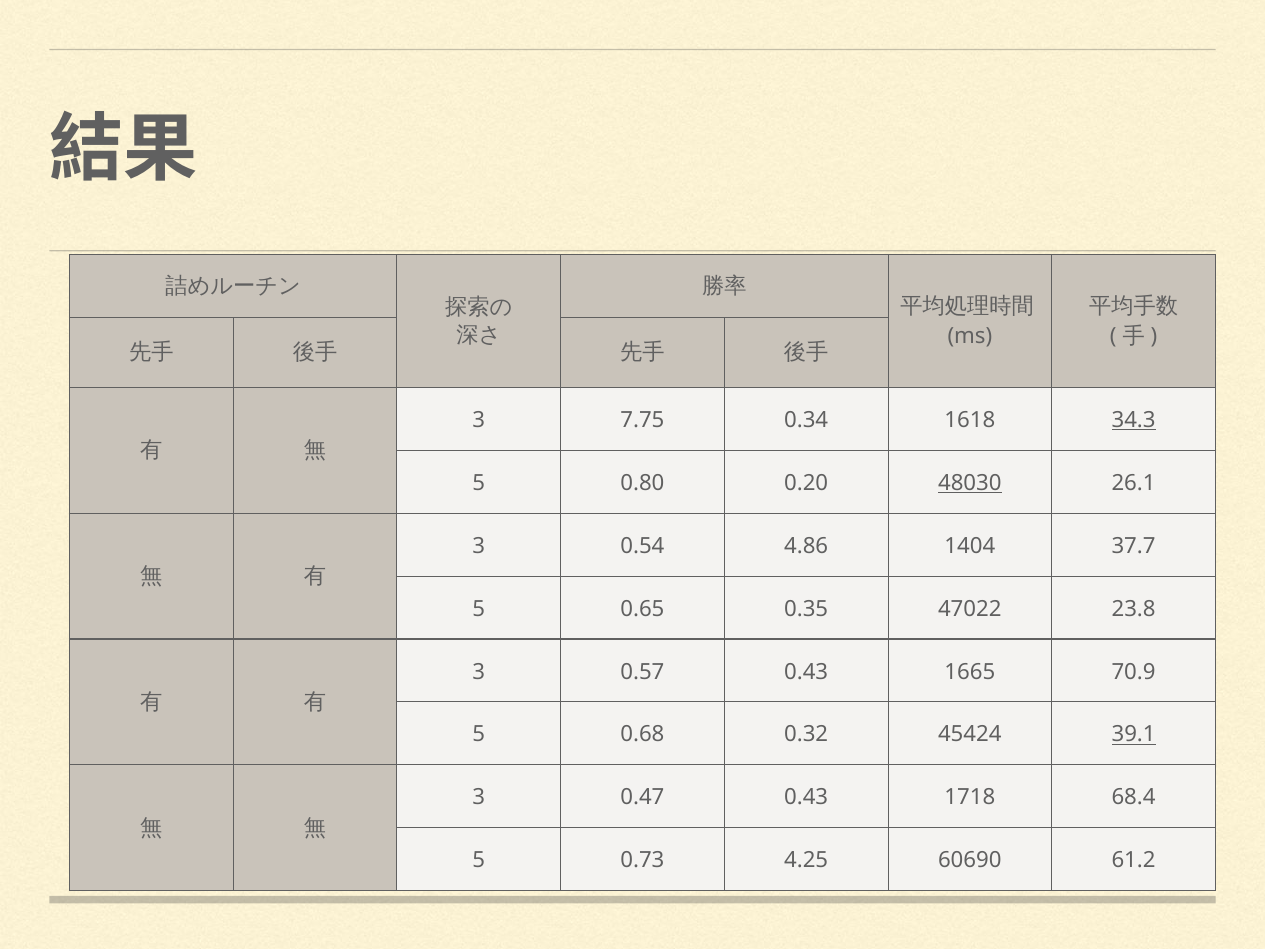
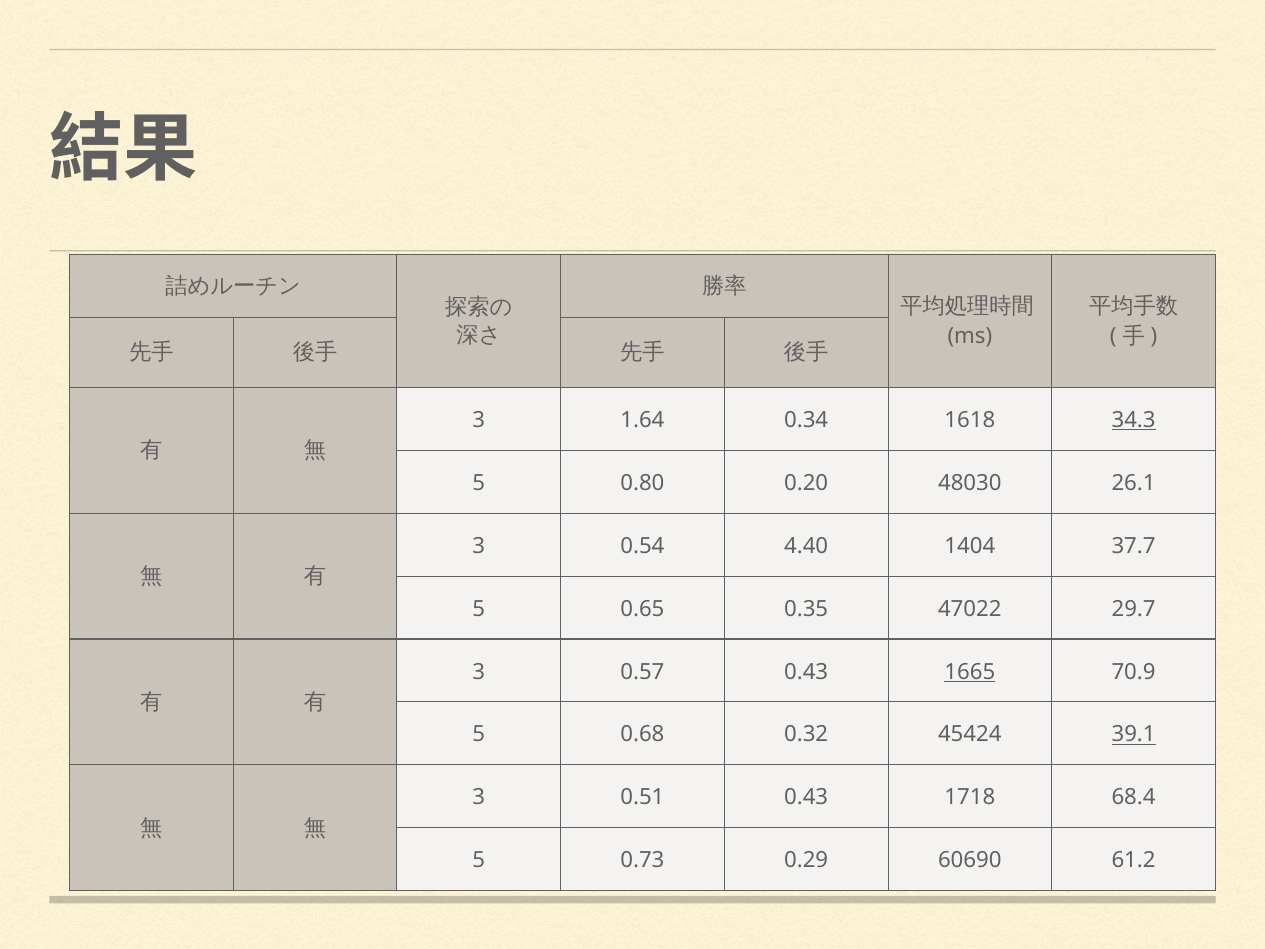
7.75: 7.75 -> 1.64
48030 underline: present -> none
4.86: 4.86 -> 4.40
23.8: 23.8 -> 29.7
1665 underline: none -> present
0.47: 0.47 -> 0.51
4.25: 4.25 -> 0.29
